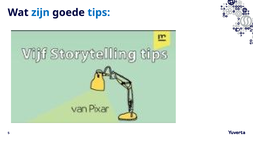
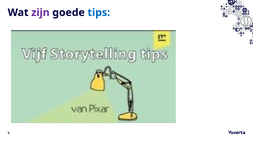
zijn colour: blue -> purple
